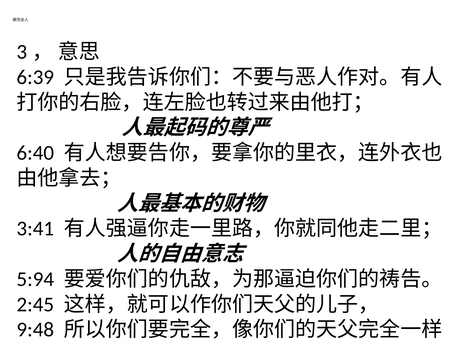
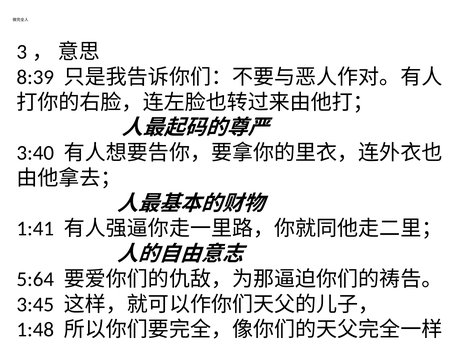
6:39: 6:39 -> 8:39
6:40: 6:40 -> 3:40
3:41: 3:41 -> 1:41
5:94: 5:94 -> 5:64
2:45: 2:45 -> 3:45
9:48: 9:48 -> 1:48
